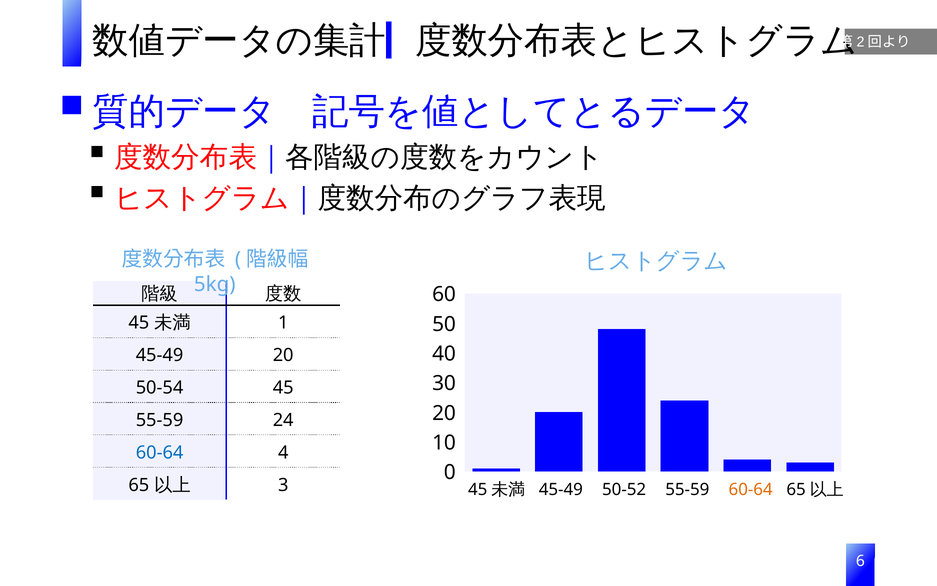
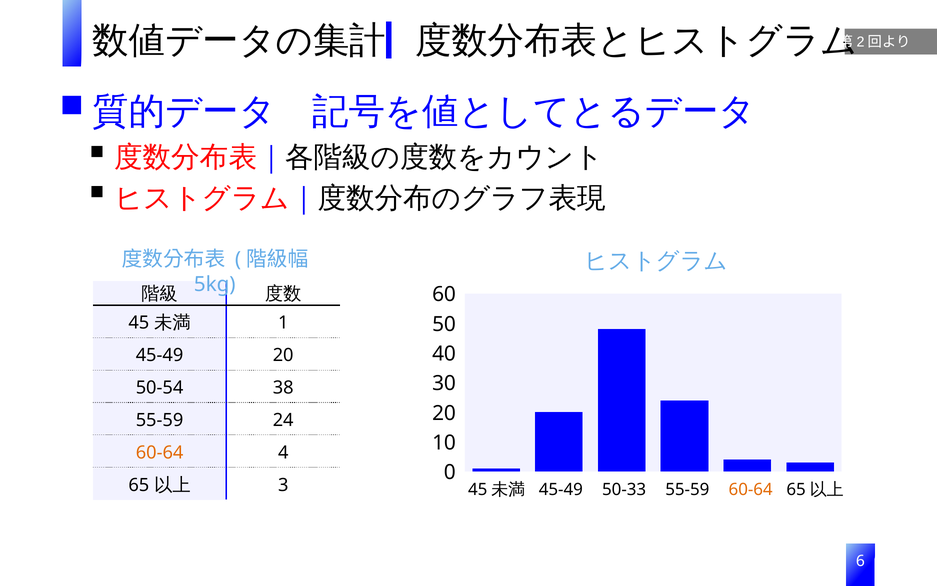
50-54 45: 45 -> 38
60-64 at (160, 452) colour: blue -> orange
50-52: 50-52 -> 50-33
